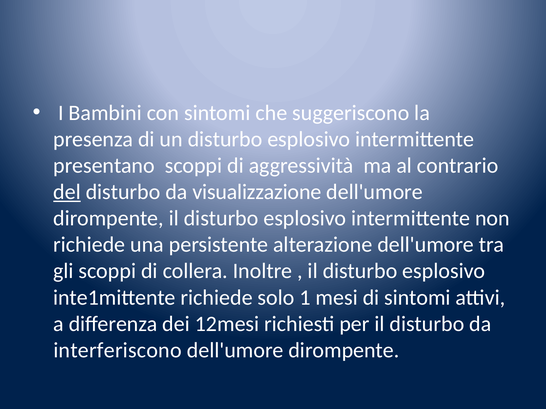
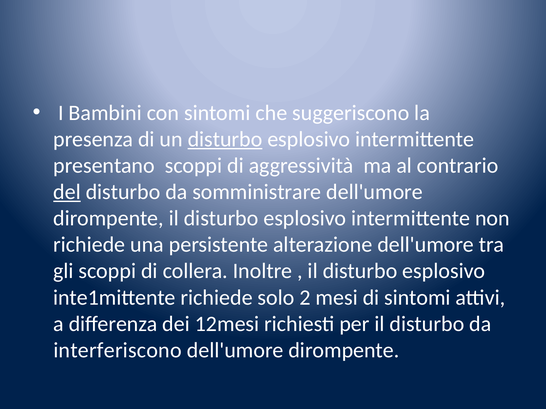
disturbo at (225, 139) underline: none -> present
visualizzazione: visualizzazione -> somministrare
1: 1 -> 2
